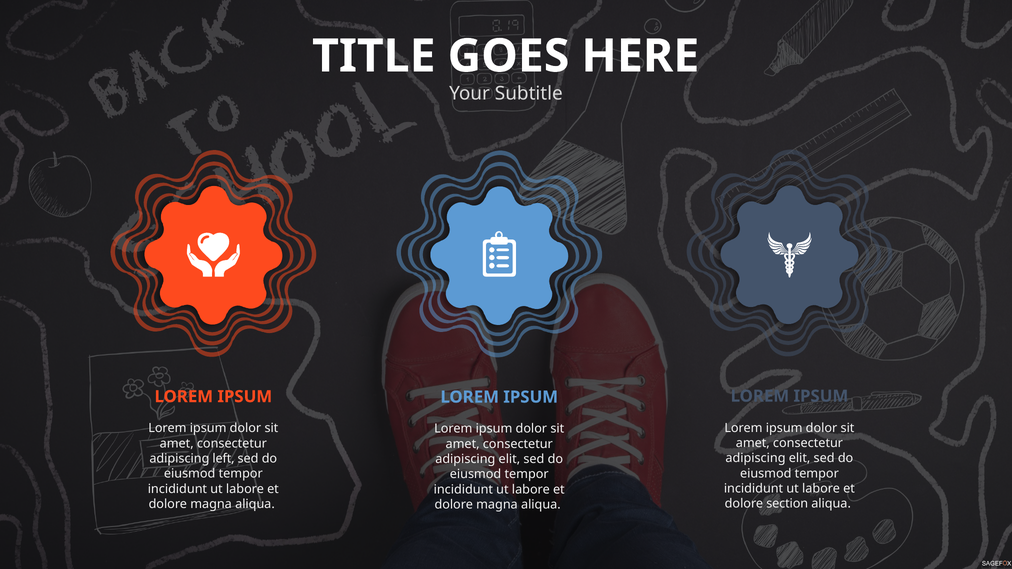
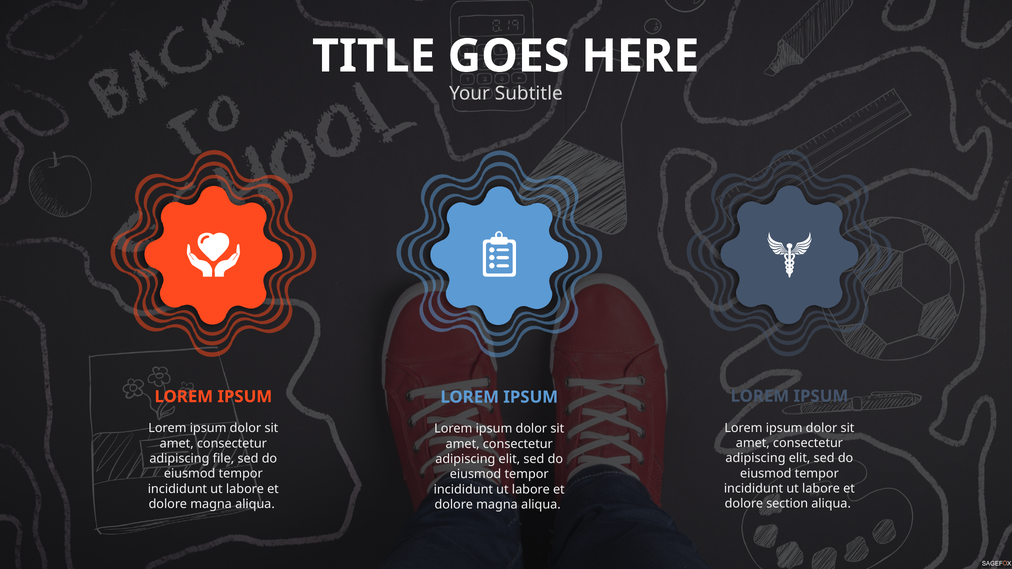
left: left -> file
